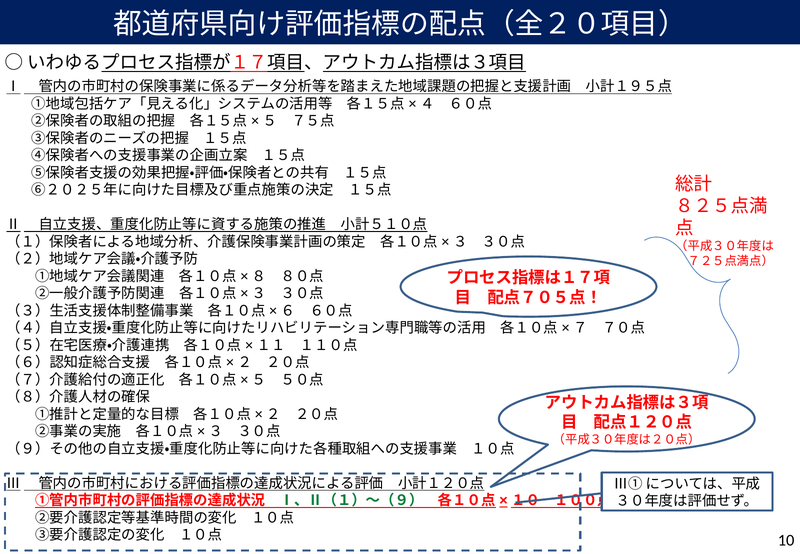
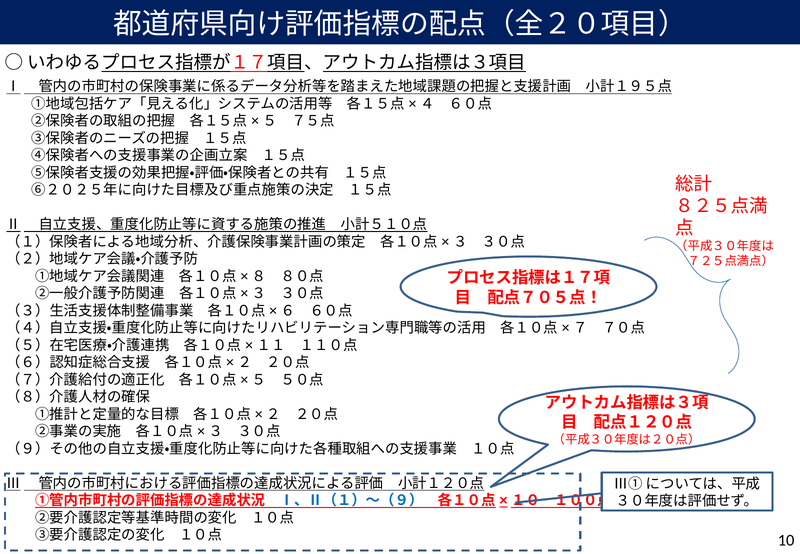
Ⅰ、Ⅱ（１）～（９） colour: green -> blue
